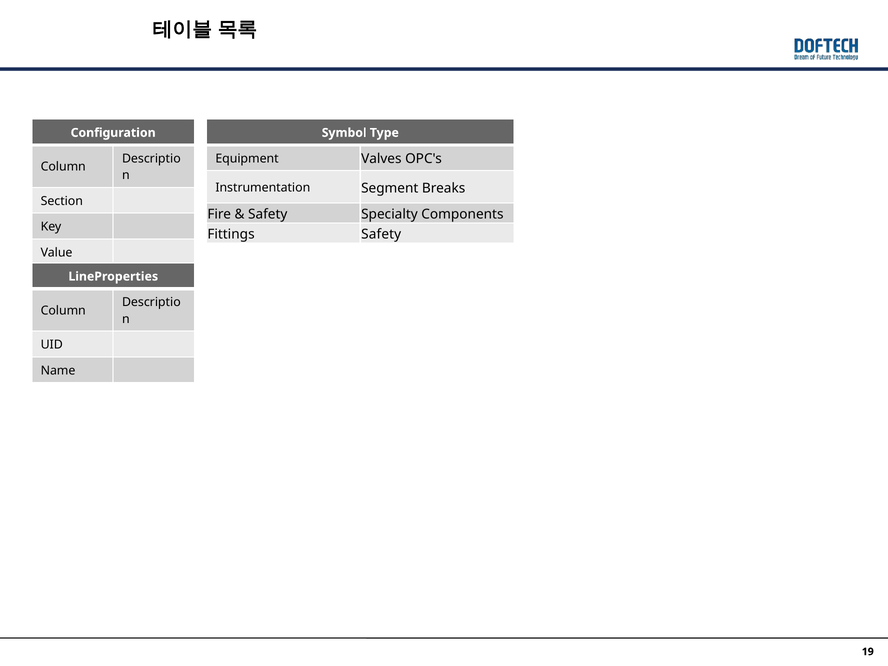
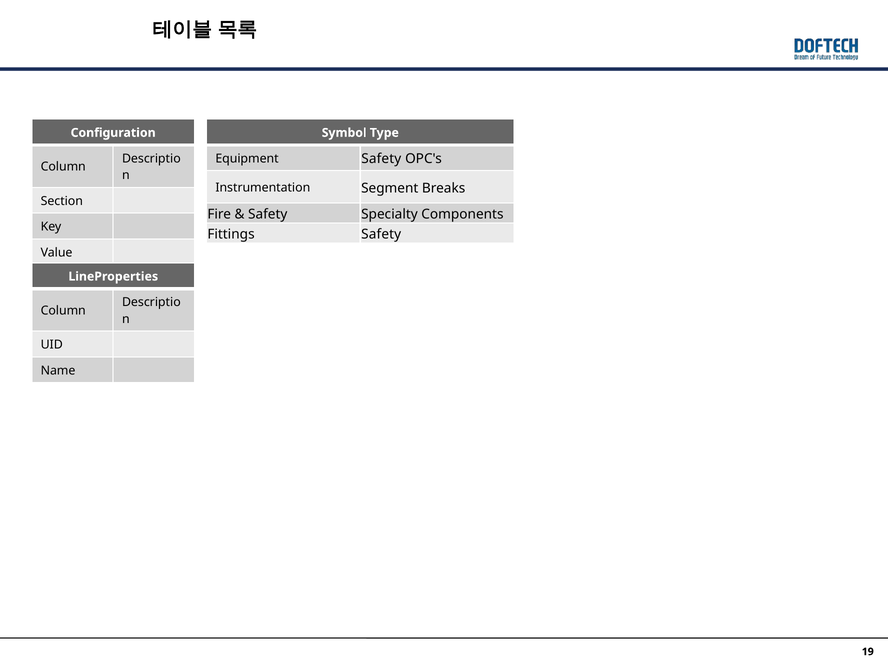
Equipment Valves: Valves -> Safety
